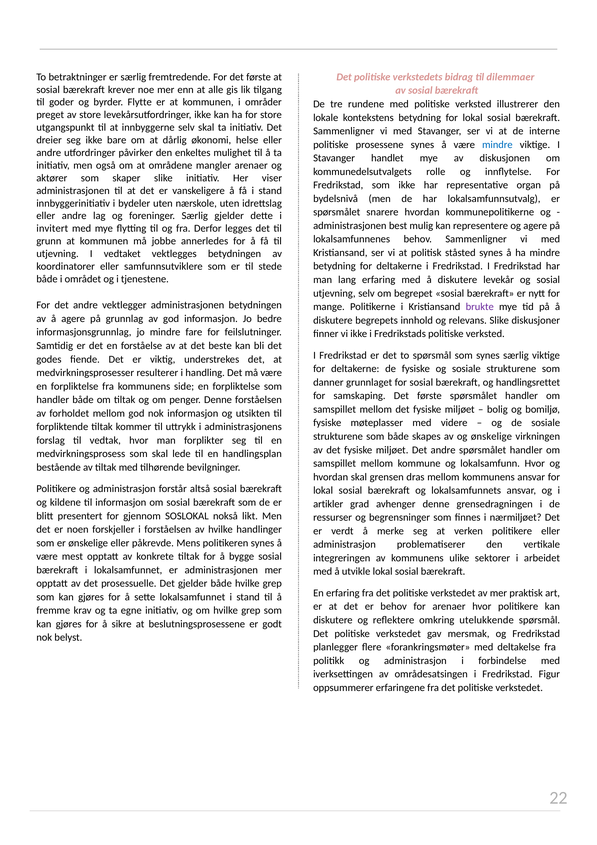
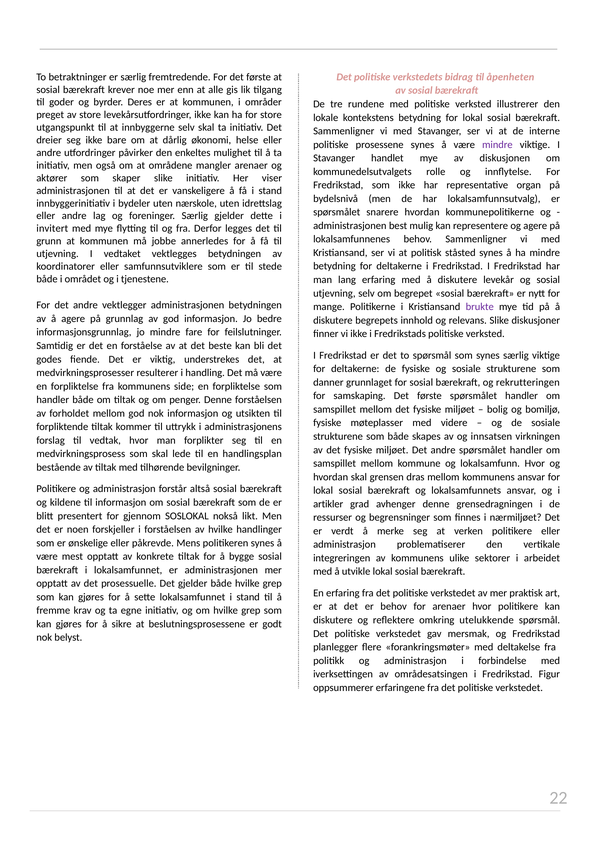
dilemmaer: dilemmaer -> åpenheten
Flytte: Flytte -> Deres
mindre at (497, 145) colour: blue -> purple
handlingsrettet: handlingsrettet -> rekrutteringen
og ønskelige: ønskelige -> innsatsen
